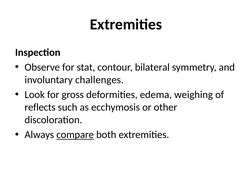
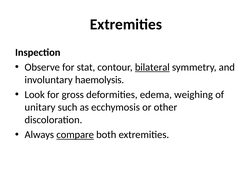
bilateral underline: none -> present
challenges: challenges -> haemolysis
reflects: reflects -> unitary
